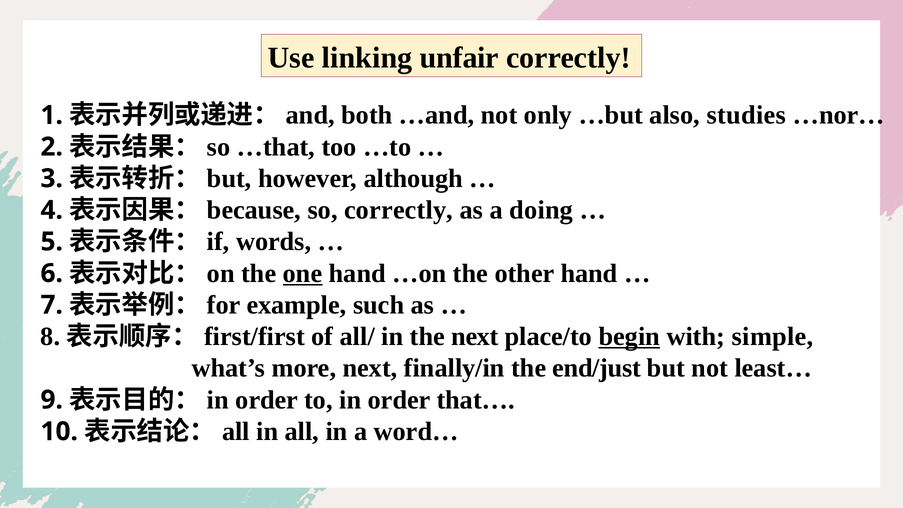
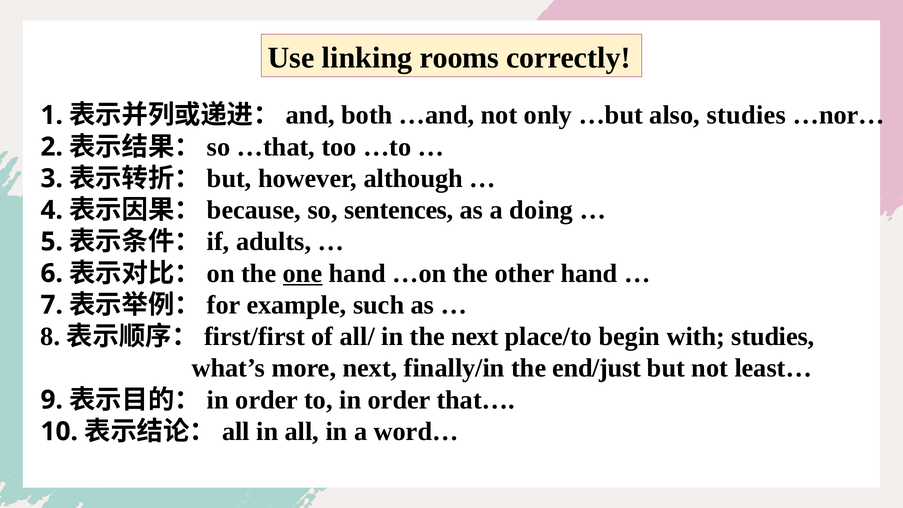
unfair: unfair -> rooms
so correctly: correctly -> sentences
words: words -> adults
begin underline: present -> none
with simple: simple -> studies
